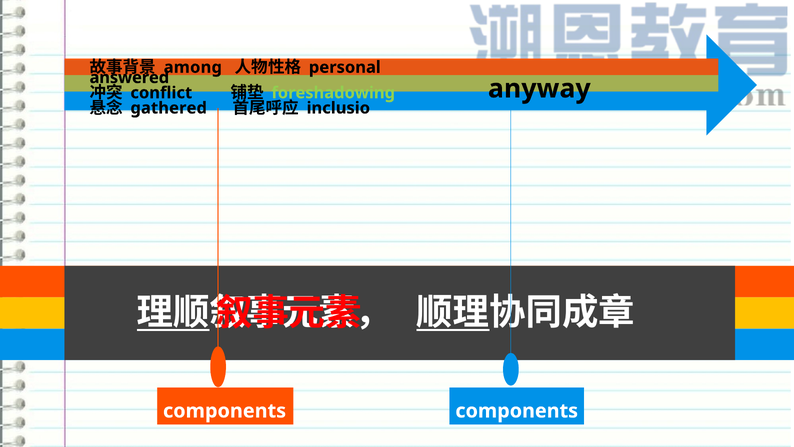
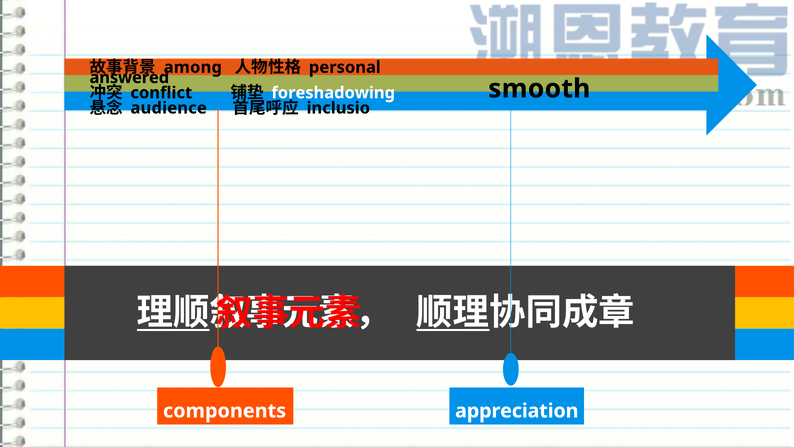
anyway: anyway -> smooth
foreshadowing colour: light green -> white
gathered: gathered -> audience
components components: components -> appreciation
